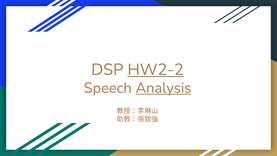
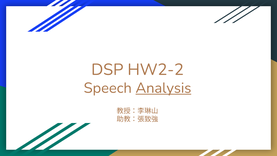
HW2-2 underline: present -> none
